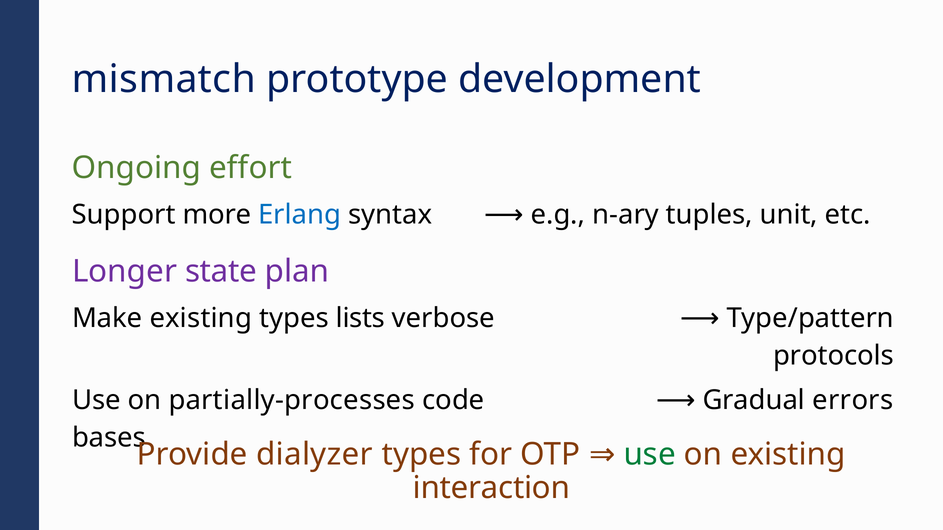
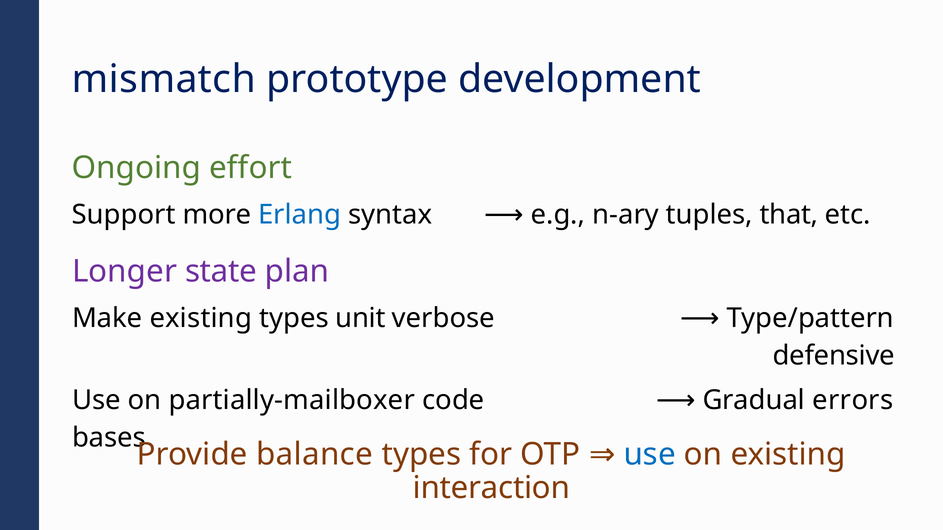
unit: unit -> that
lists: lists -> unit
protocols: protocols -> defensive
partially-processes: partially-processes -> partially-mailboxer
dialyzer: dialyzer -> balance
use at (650, 455) colour: green -> blue
